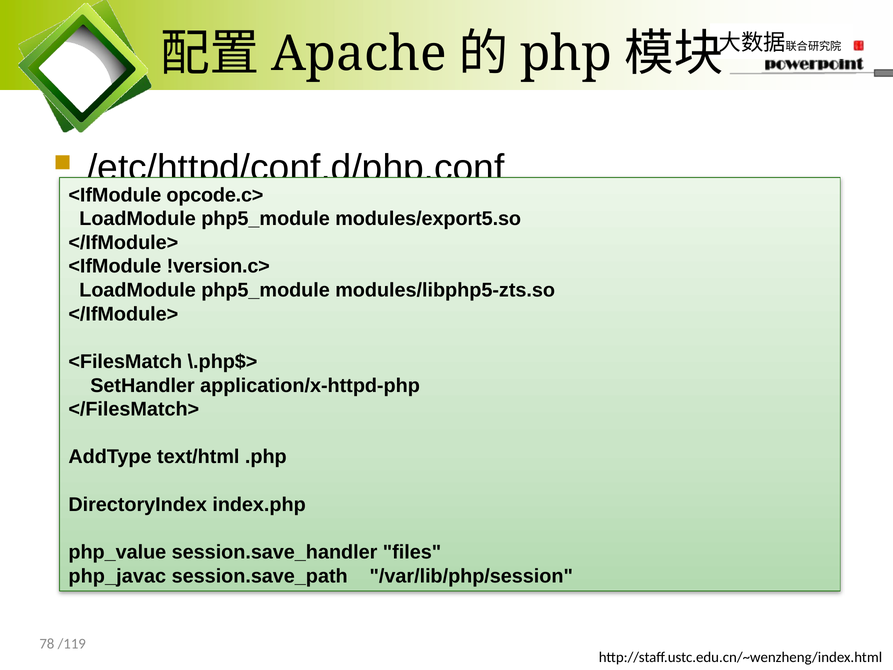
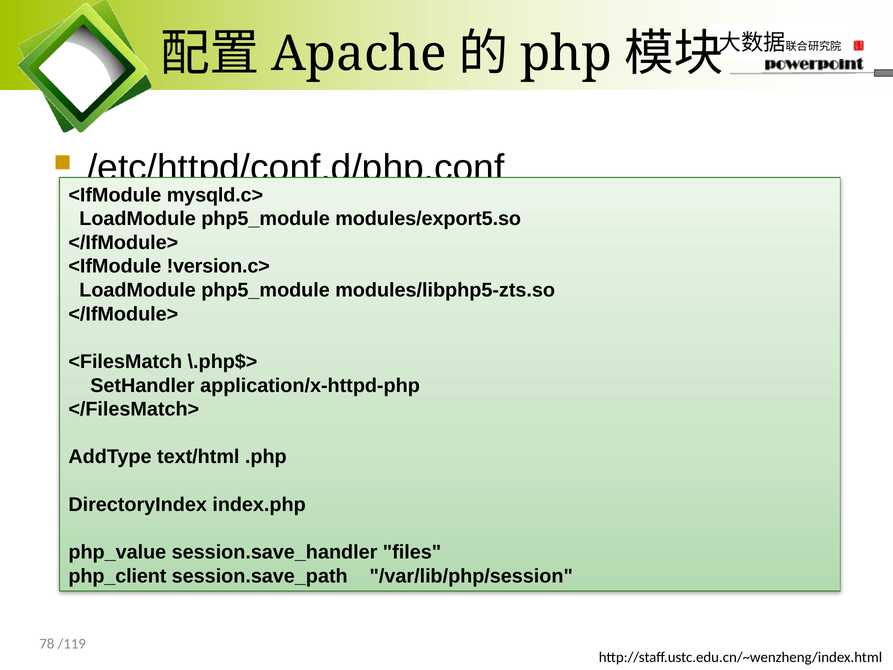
opcode.c>: opcode.c> -> mysqld.c>
php_javac: php_javac -> php_client
